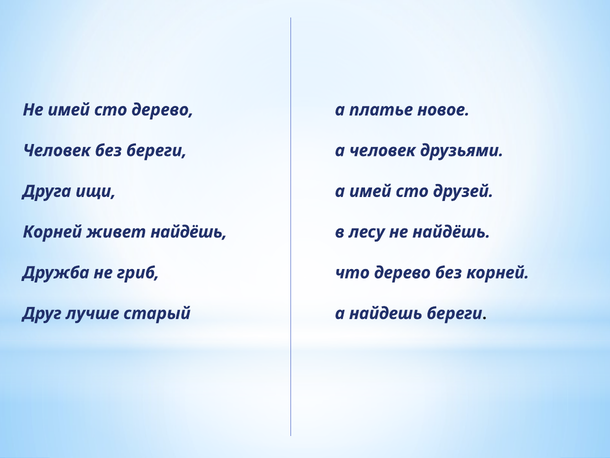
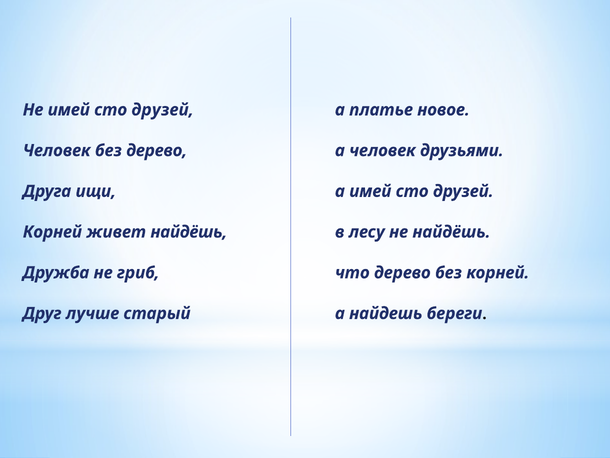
Не имей сто дерево: дерево -> друзей
без береги: береги -> дерево
